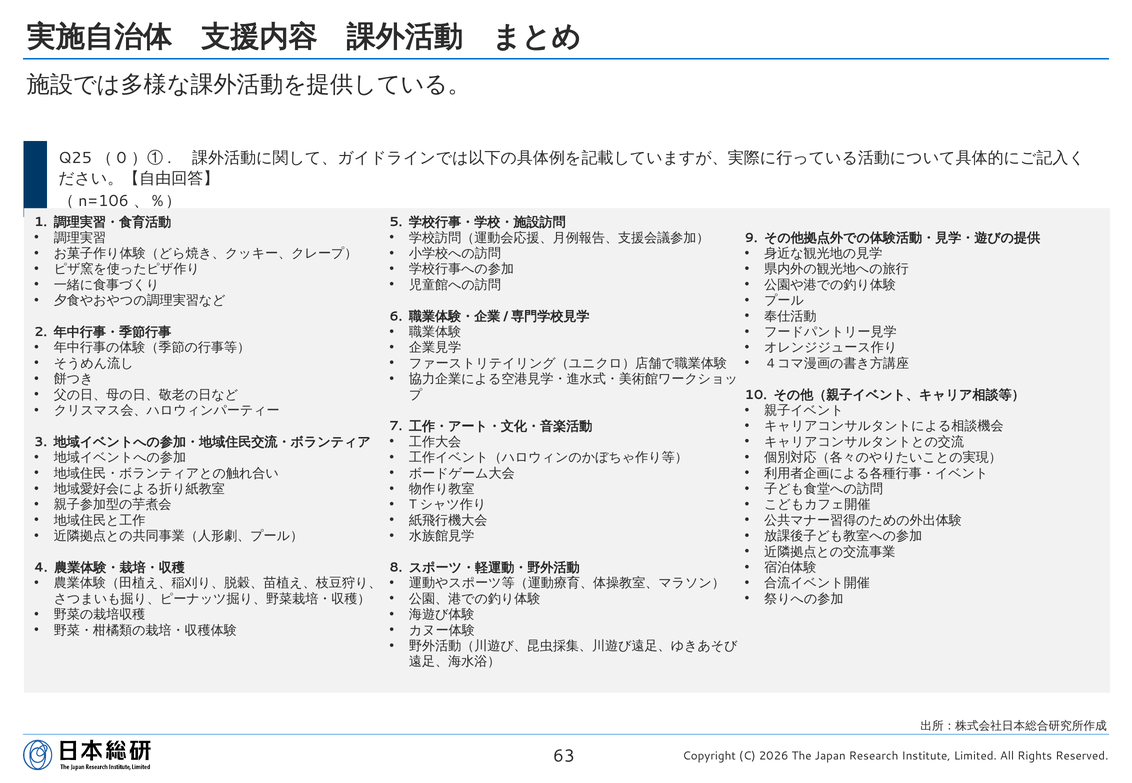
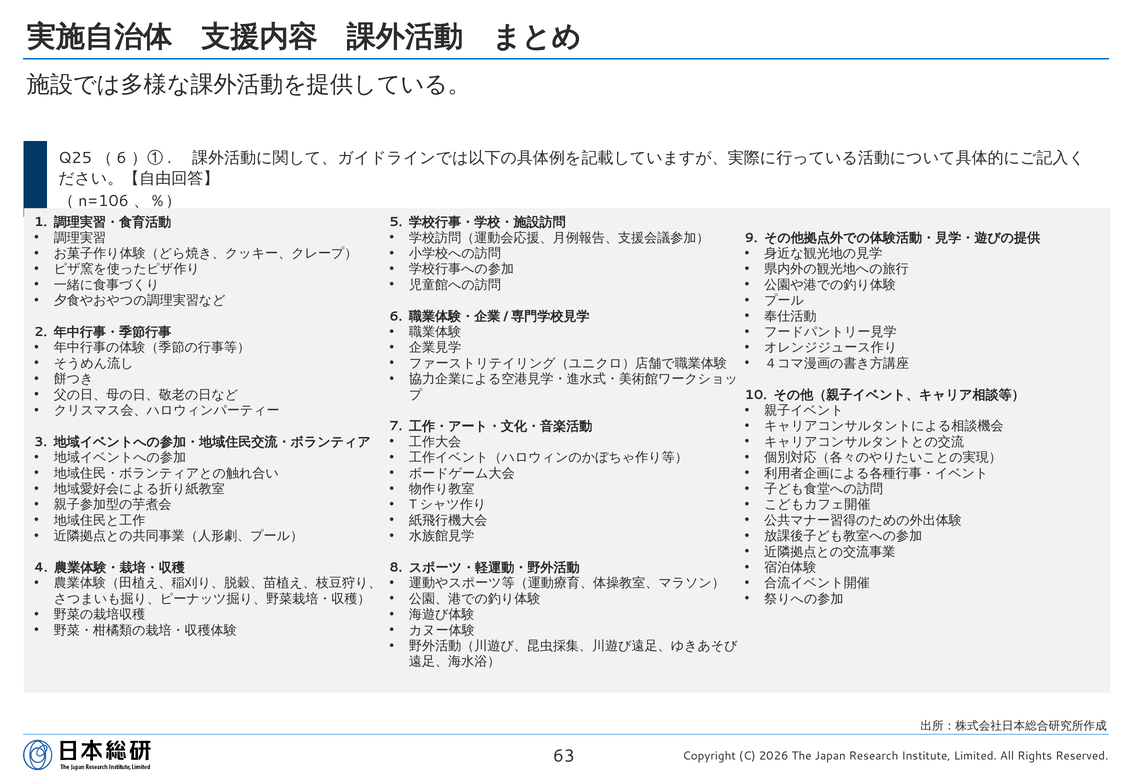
0 at (122, 158): 0 -> 6
